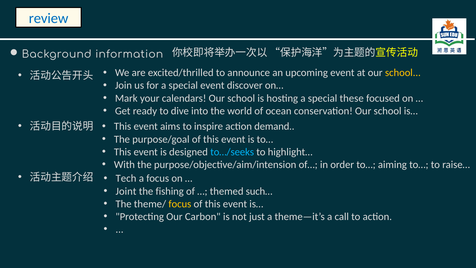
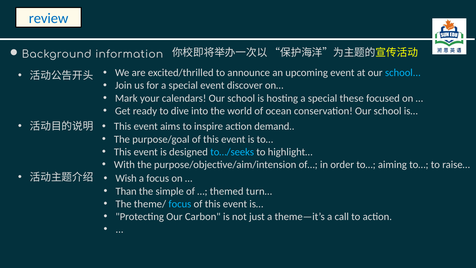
school at (403, 73) colour: yellow -> light blue
Tech: Tech -> Wish
Joint: Joint -> Than
fishing: fishing -> simple
such…: such… -> turn…
focus at (180, 204) colour: yellow -> light blue
